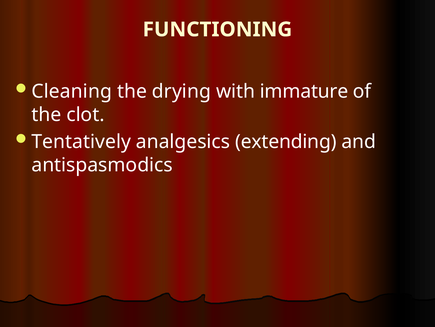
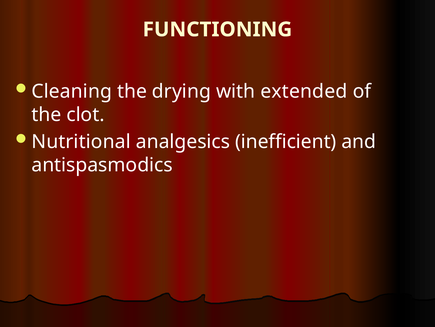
immature: immature -> extended
Tentatively: Tentatively -> Nutritional
extending: extending -> inefficient
